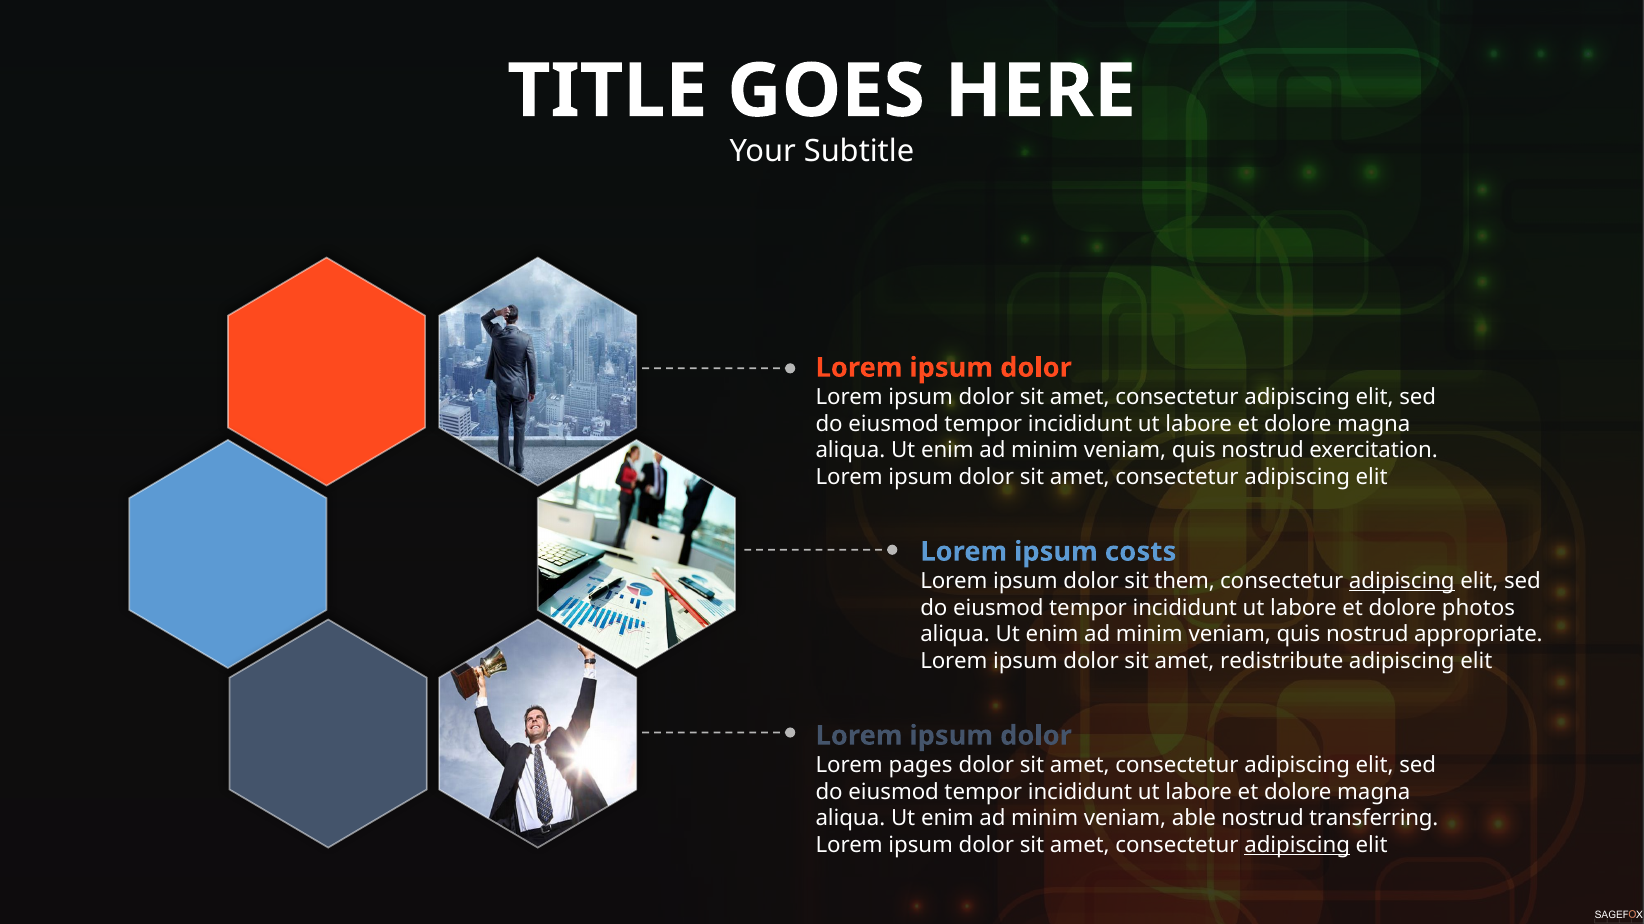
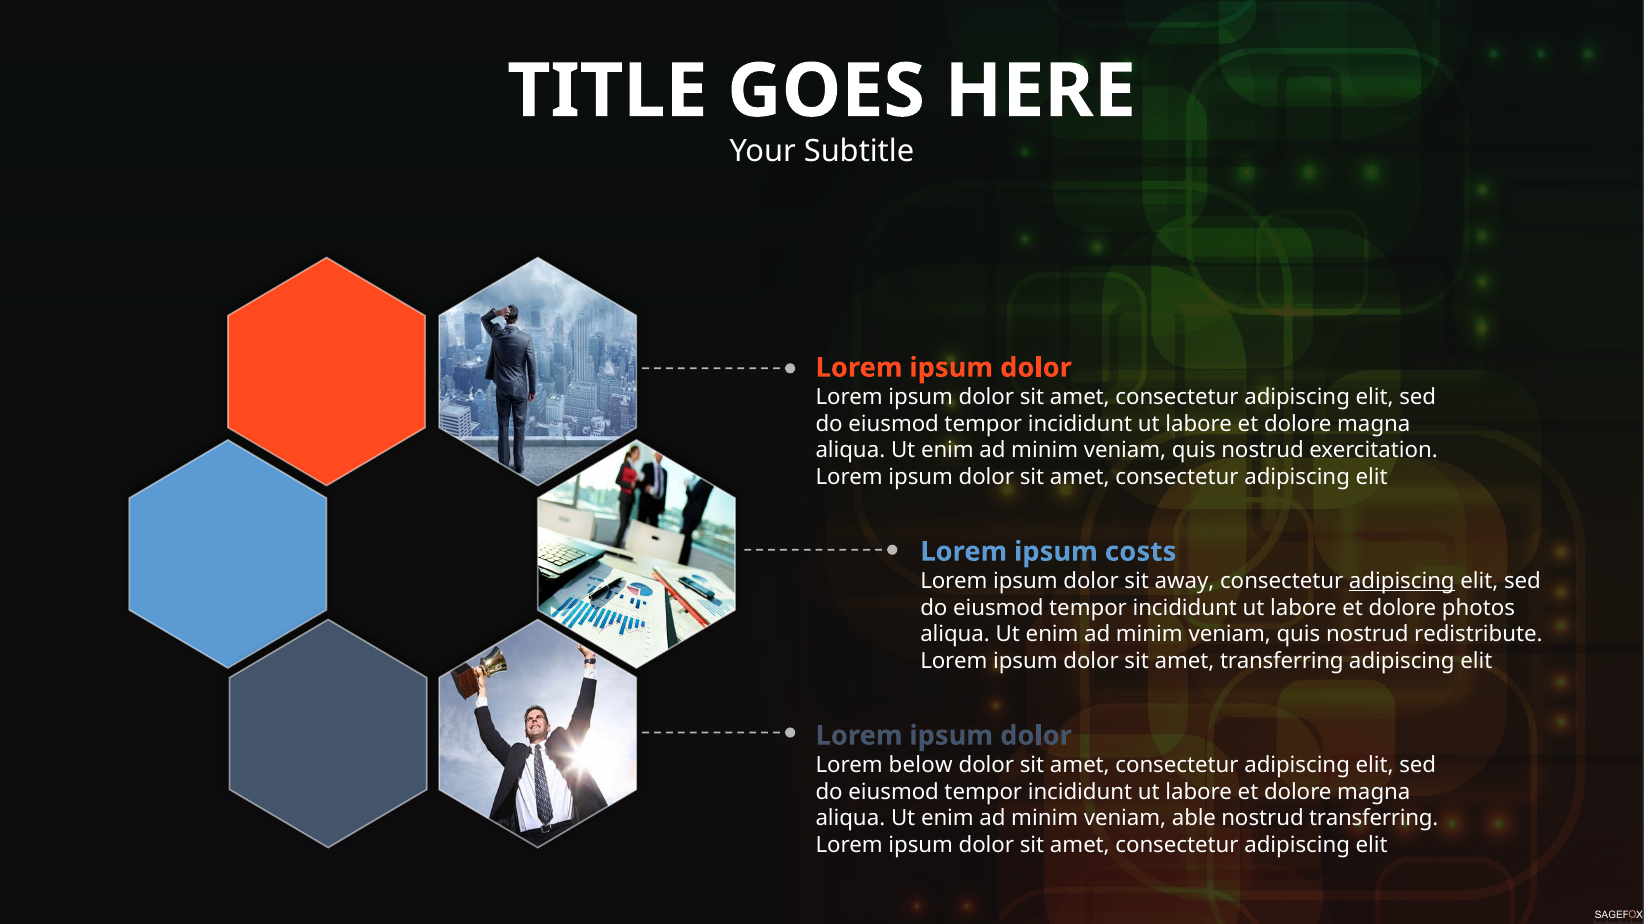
them: them -> away
appropriate: appropriate -> redistribute
amet redistribute: redistribute -> transferring
pages: pages -> below
adipiscing at (1297, 846) underline: present -> none
